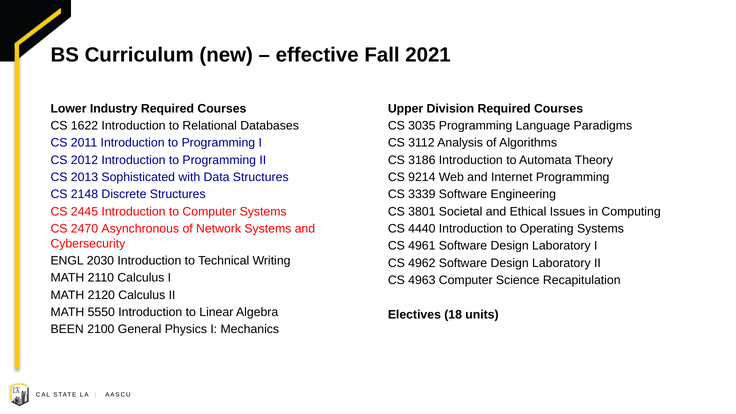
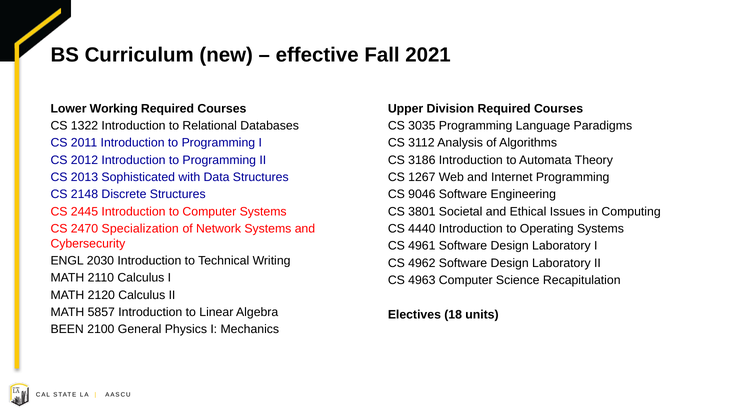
Industry: Industry -> Working
1622: 1622 -> 1322
9214: 9214 -> 1267
3339: 3339 -> 9046
Asynchronous: Asynchronous -> Specialization
5550: 5550 -> 5857
